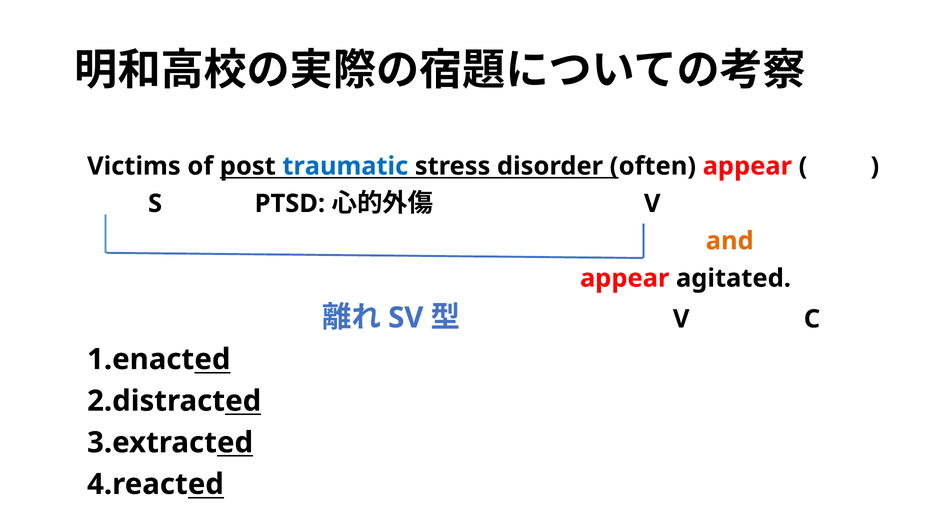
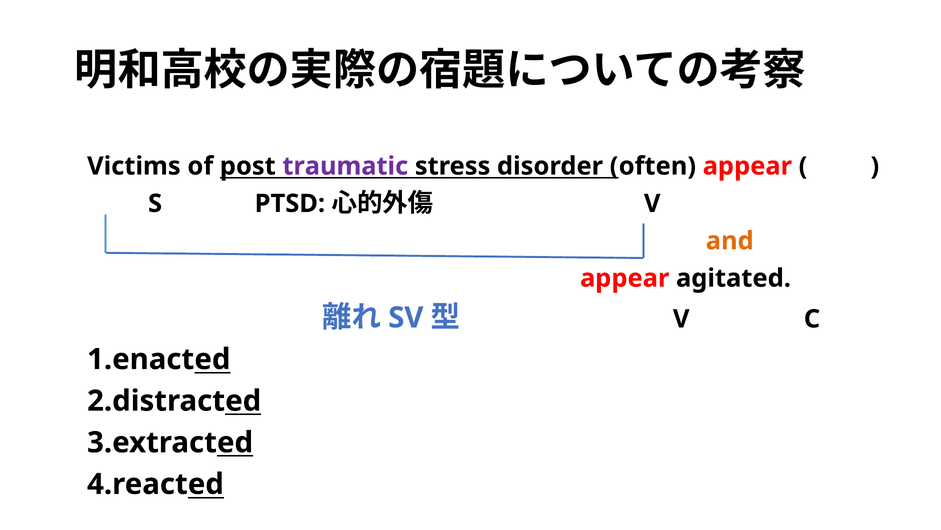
traumatic colour: blue -> purple
